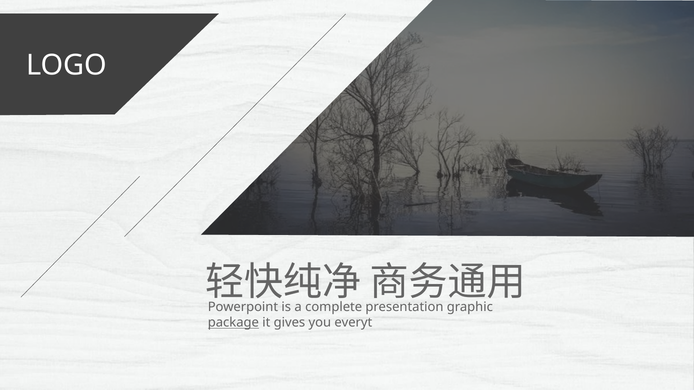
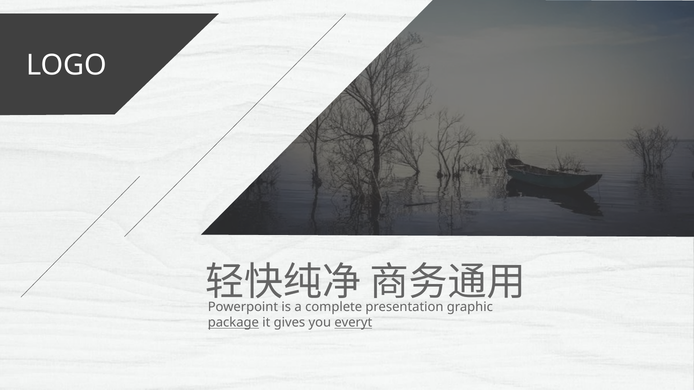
everyt underline: none -> present
